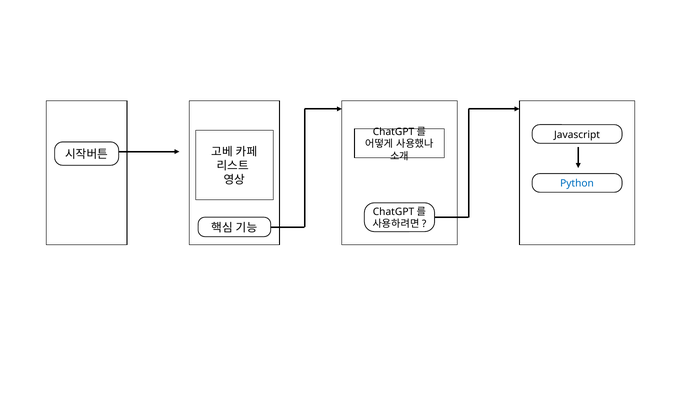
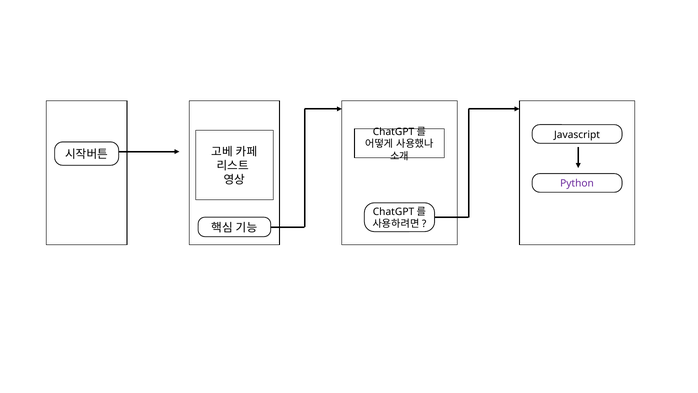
Python colour: blue -> purple
